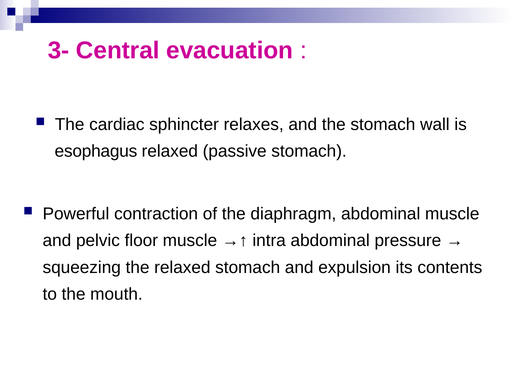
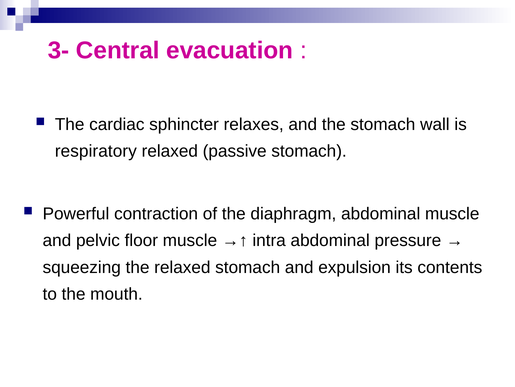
esophagus: esophagus -> respiratory
